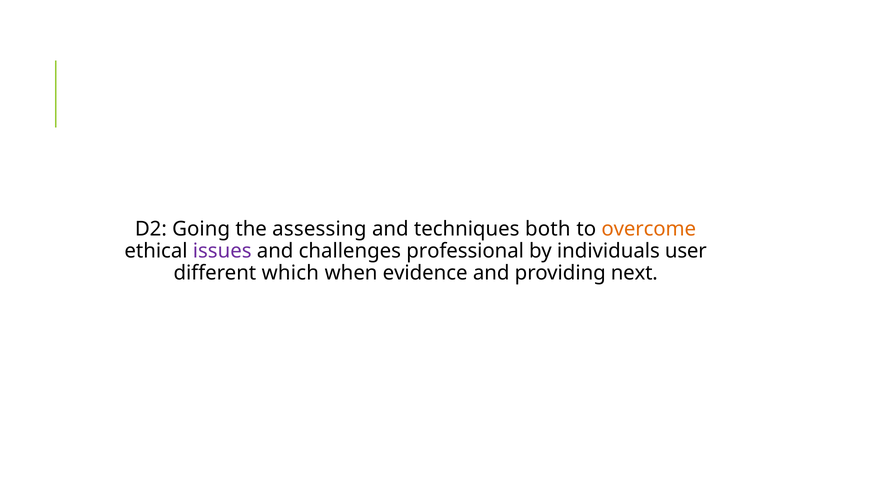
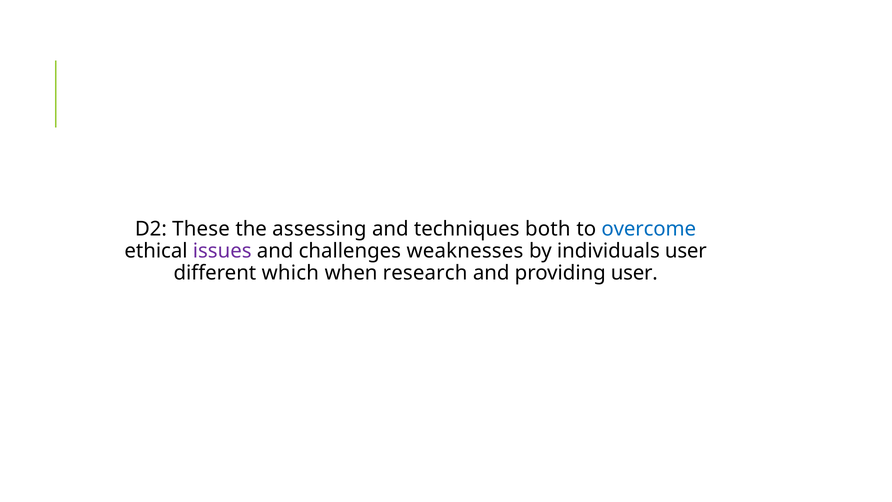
Going: Going -> These
overcome colour: orange -> blue
professional: professional -> weaknesses
evidence: evidence -> research
providing next: next -> user
